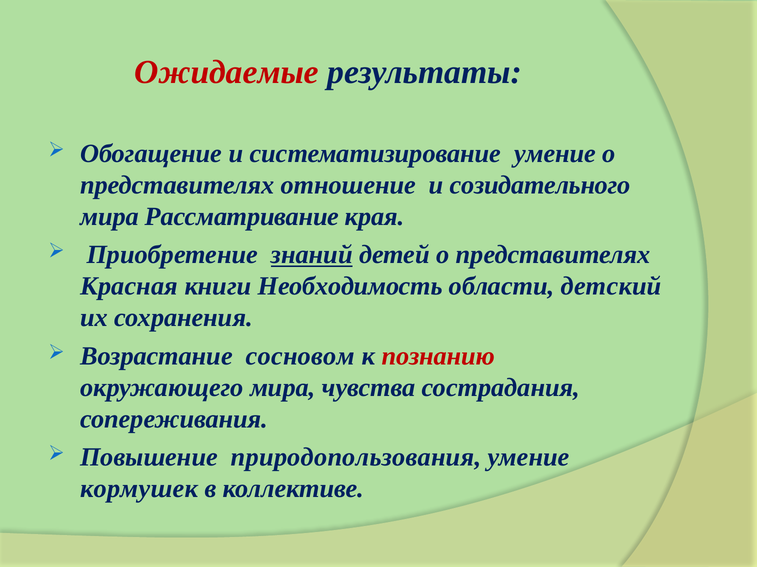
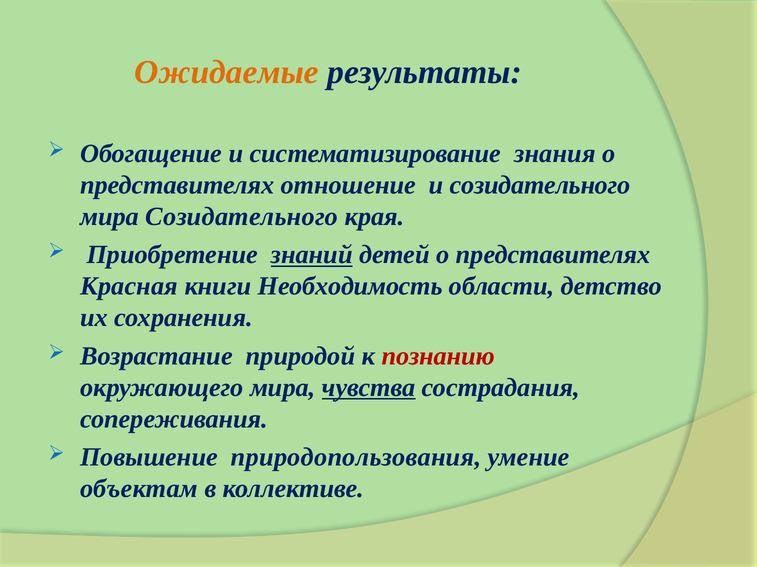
Ожидаемые colour: red -> orange
систематизирование умение: умение -> знания
мира Рассматривание: Рассматривание -> Созидательного
детский: детский -> детство
сосновом: сосновом -> природой
чувства underline: none -> present
кормушек: кормушек -> объектам
